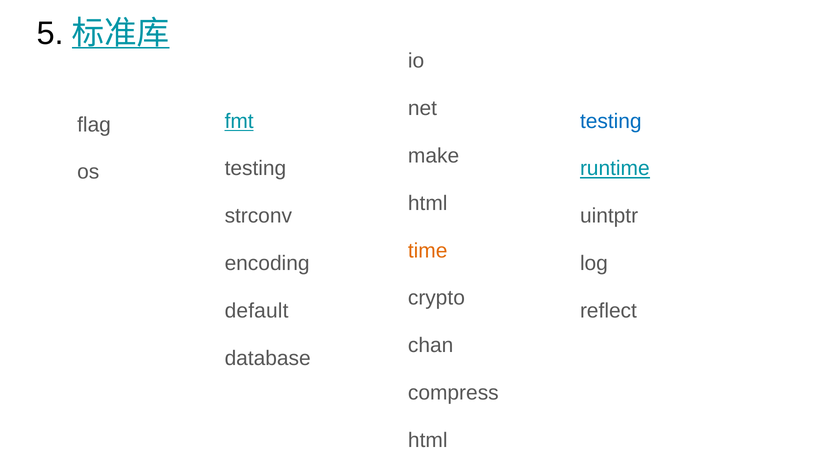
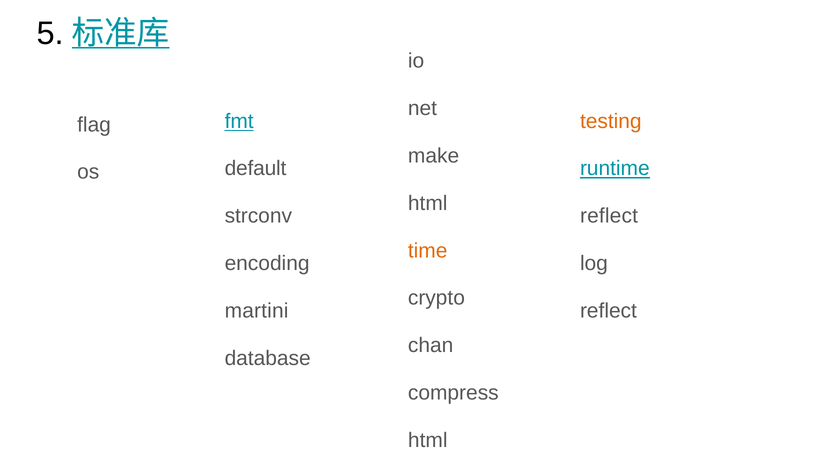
testing at (611, 121) colour: blue -> orange
testing at (255, 169): testing -> default
uintptr at (609, 216): uintptr -> reflect
default: default -> martini
